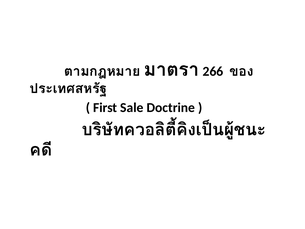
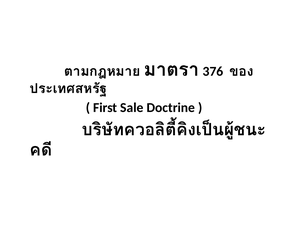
266: 266 -> 376
